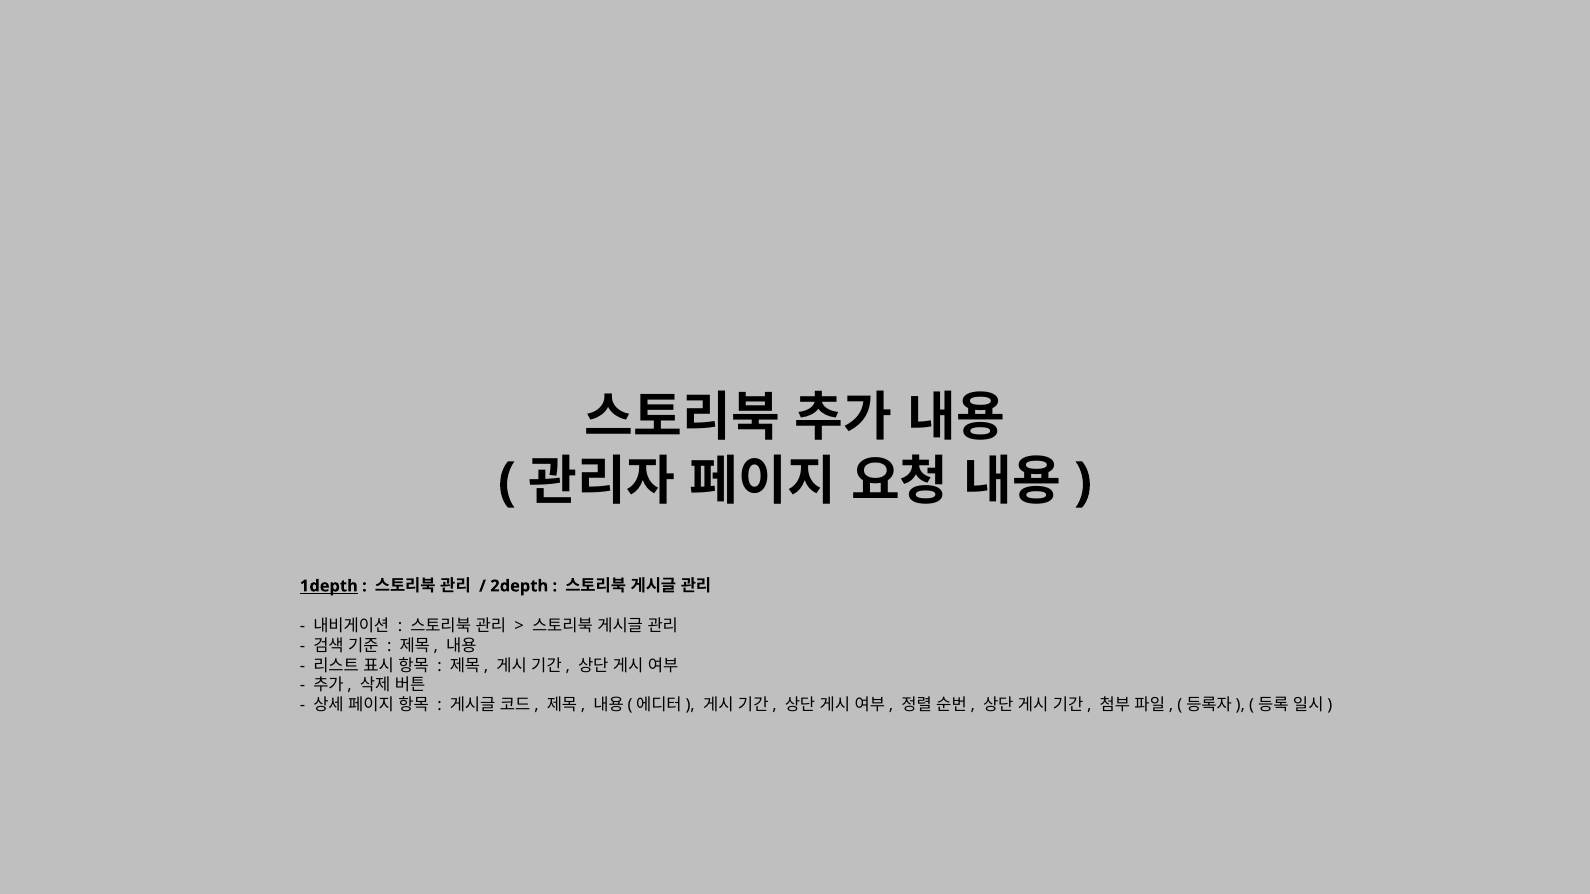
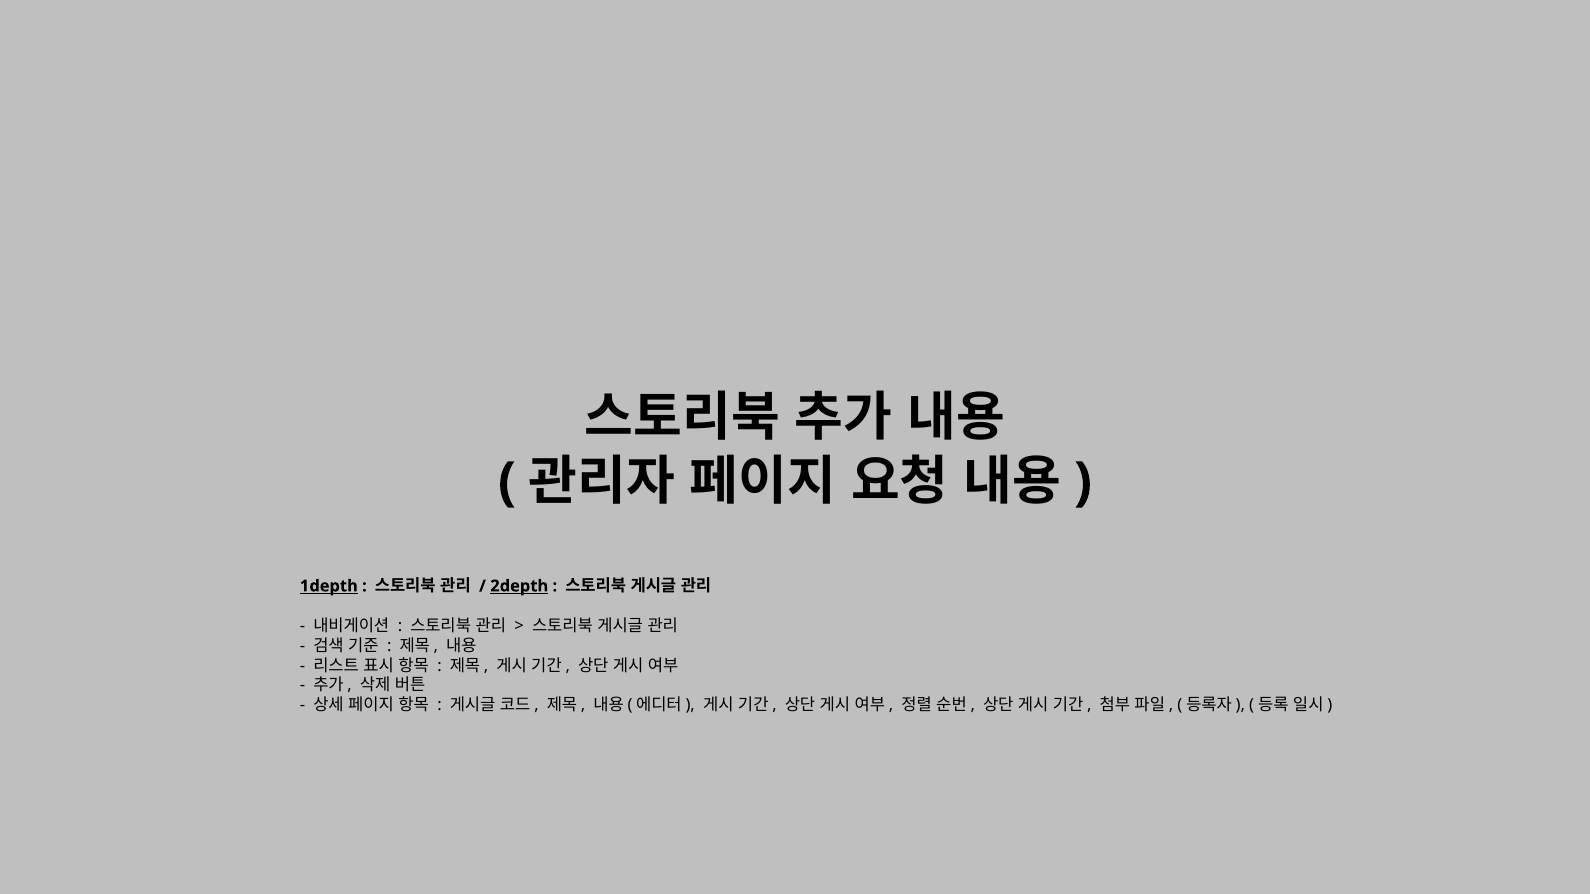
2depth underline: none -> present
